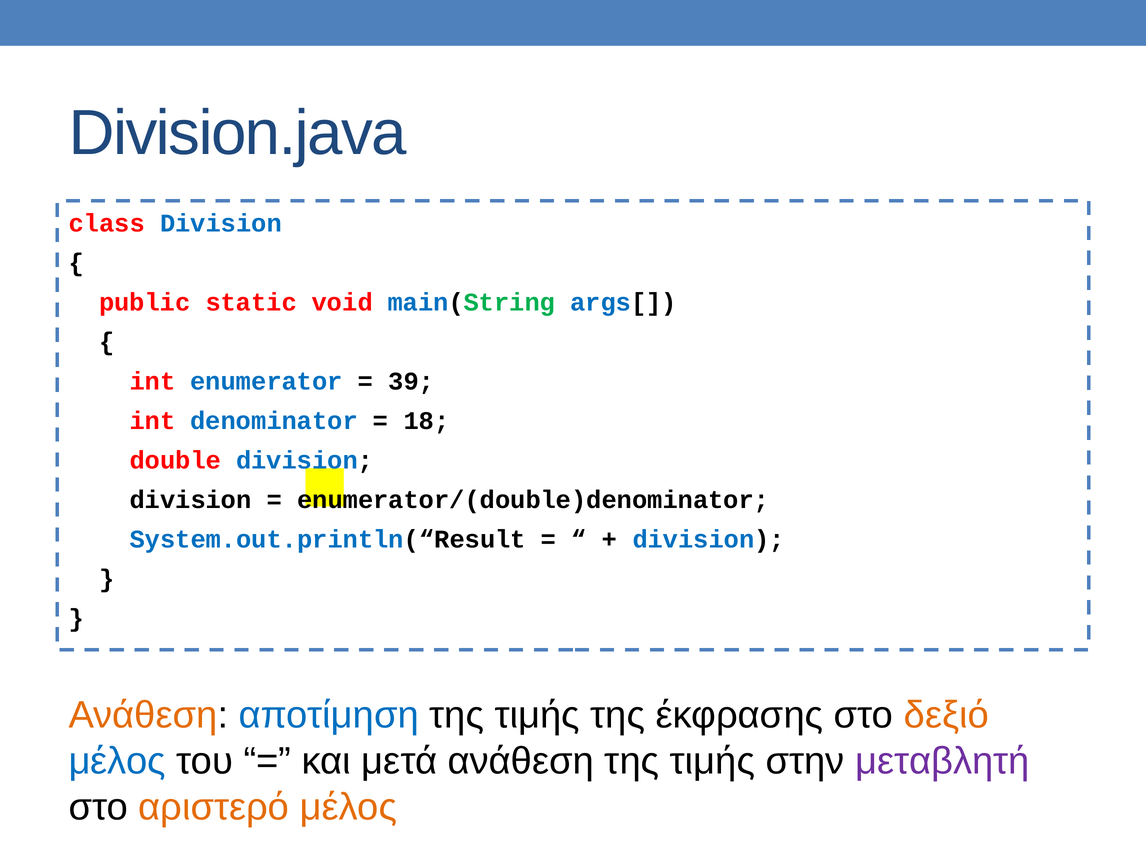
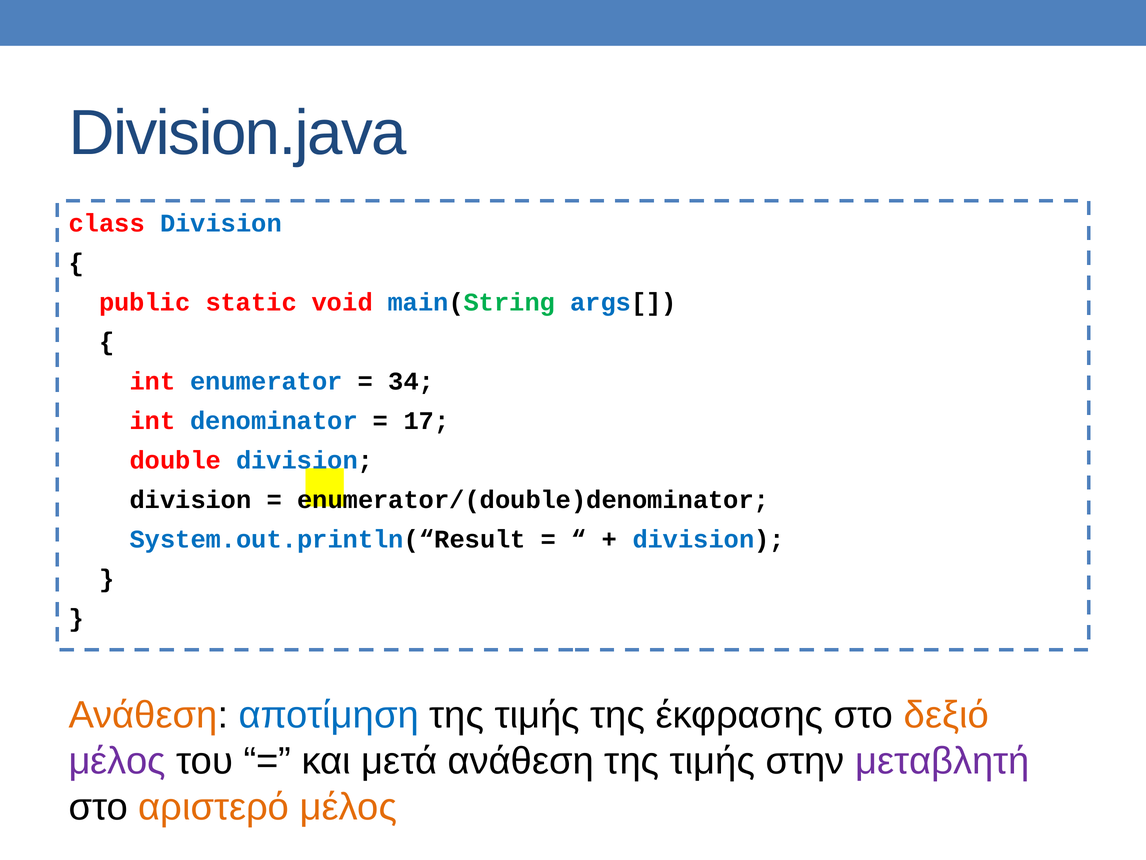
39: 39 -> 34
18: 18 -> 17
μέλος at (117, 761) colour: blue -> purple
